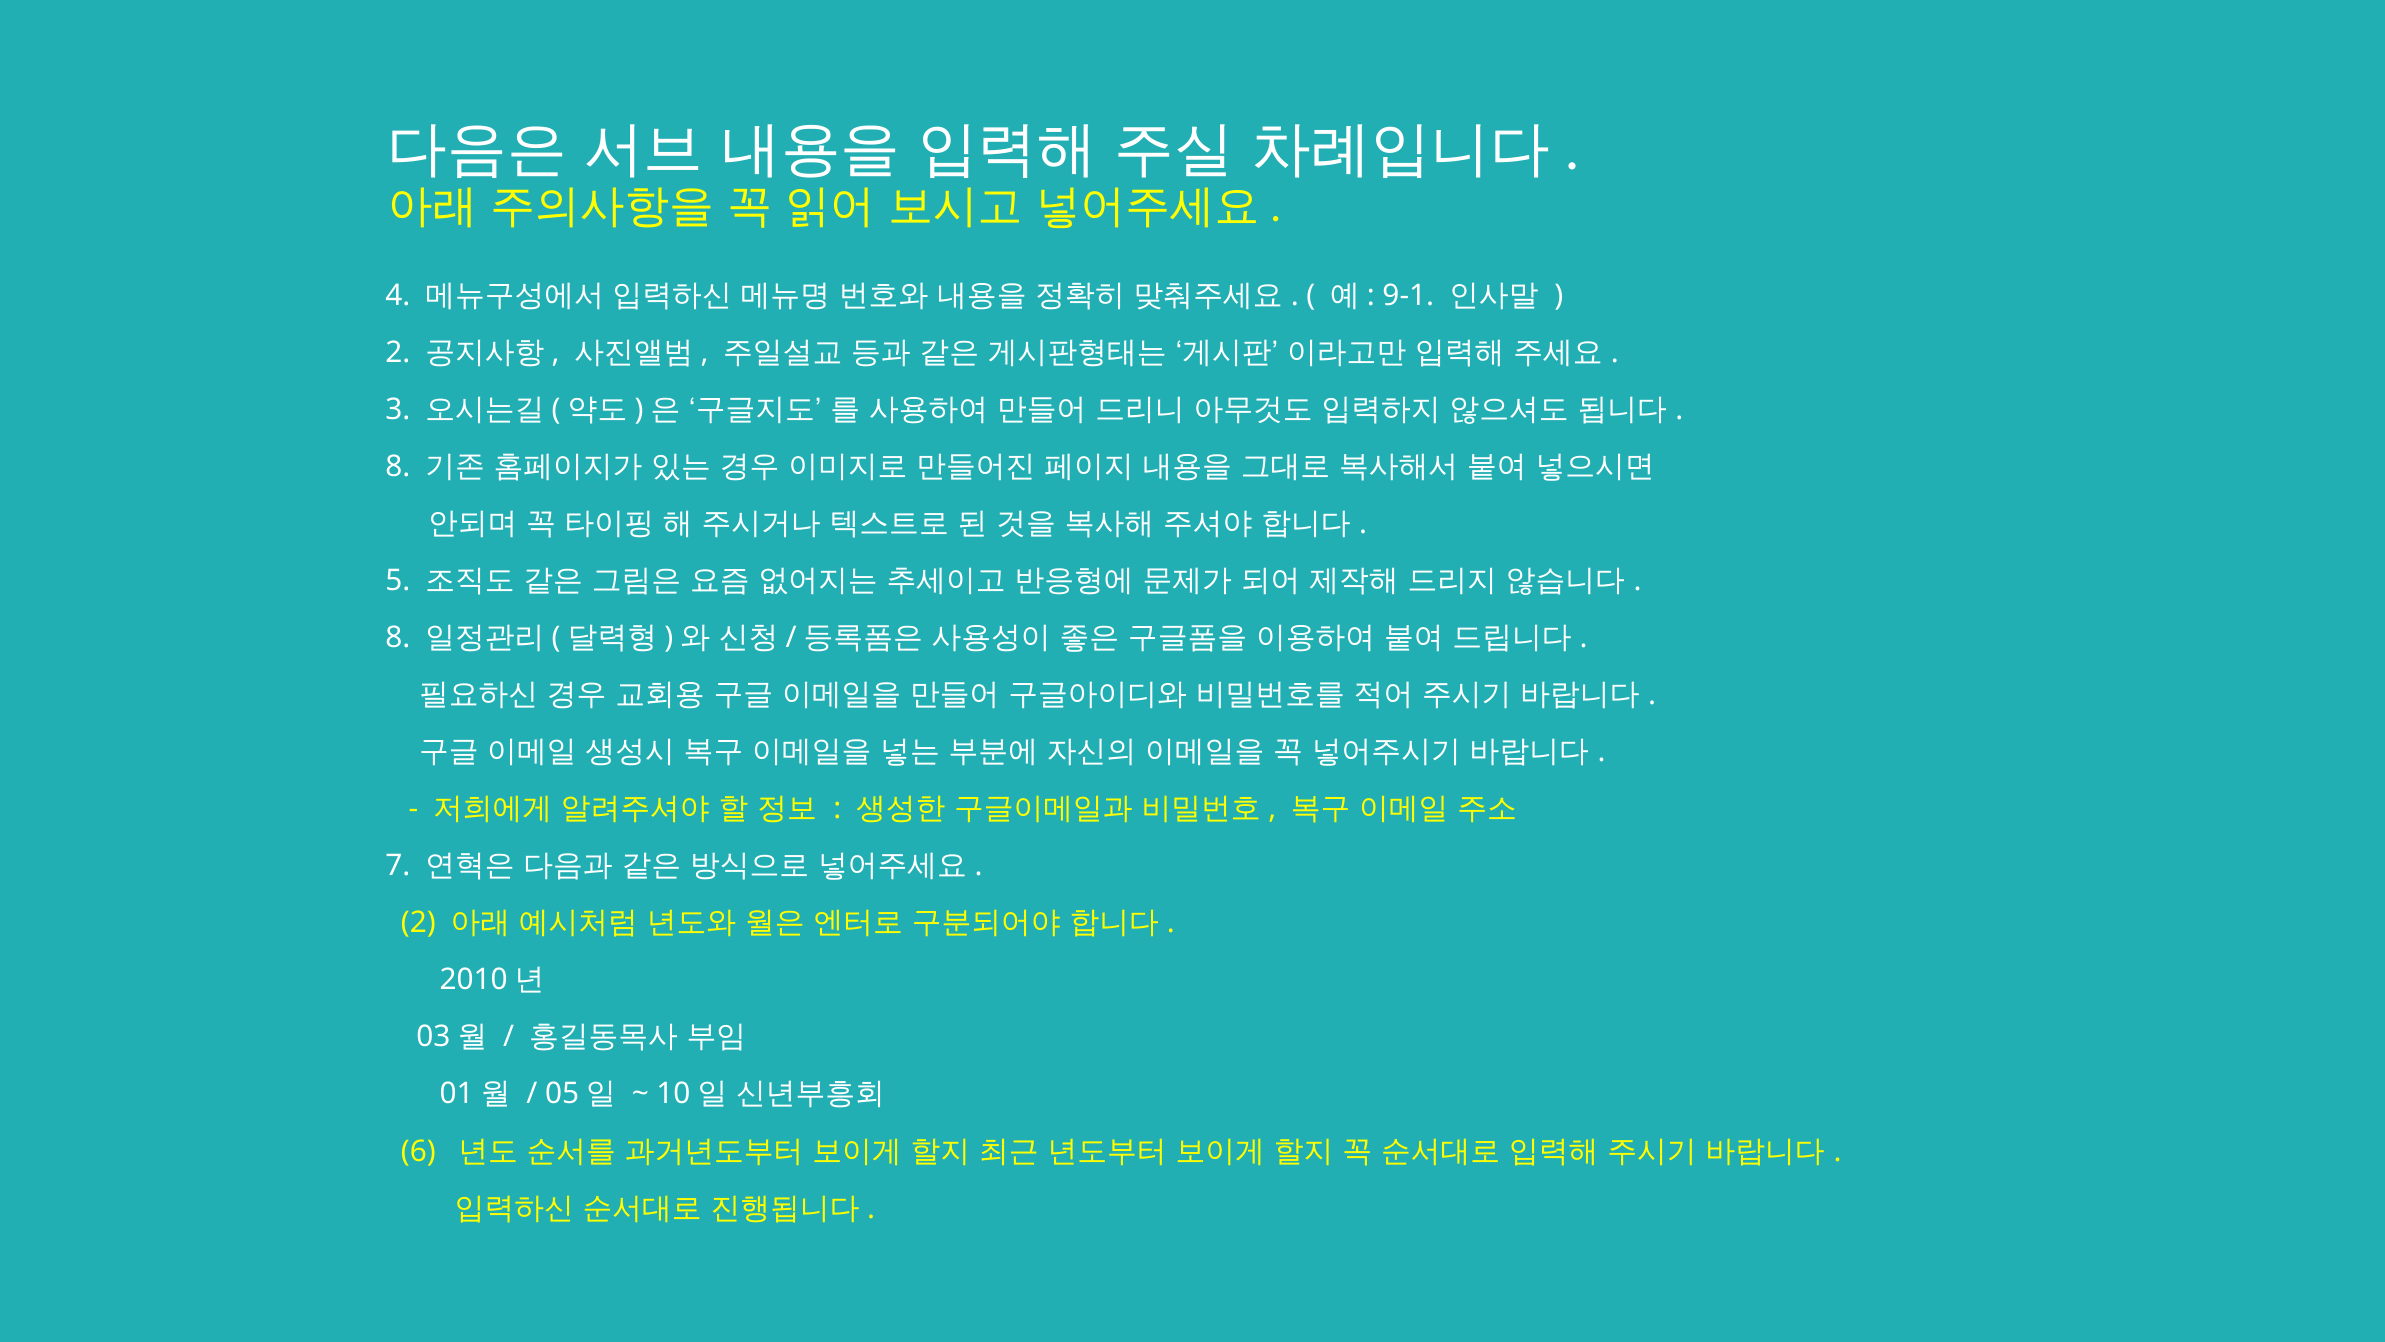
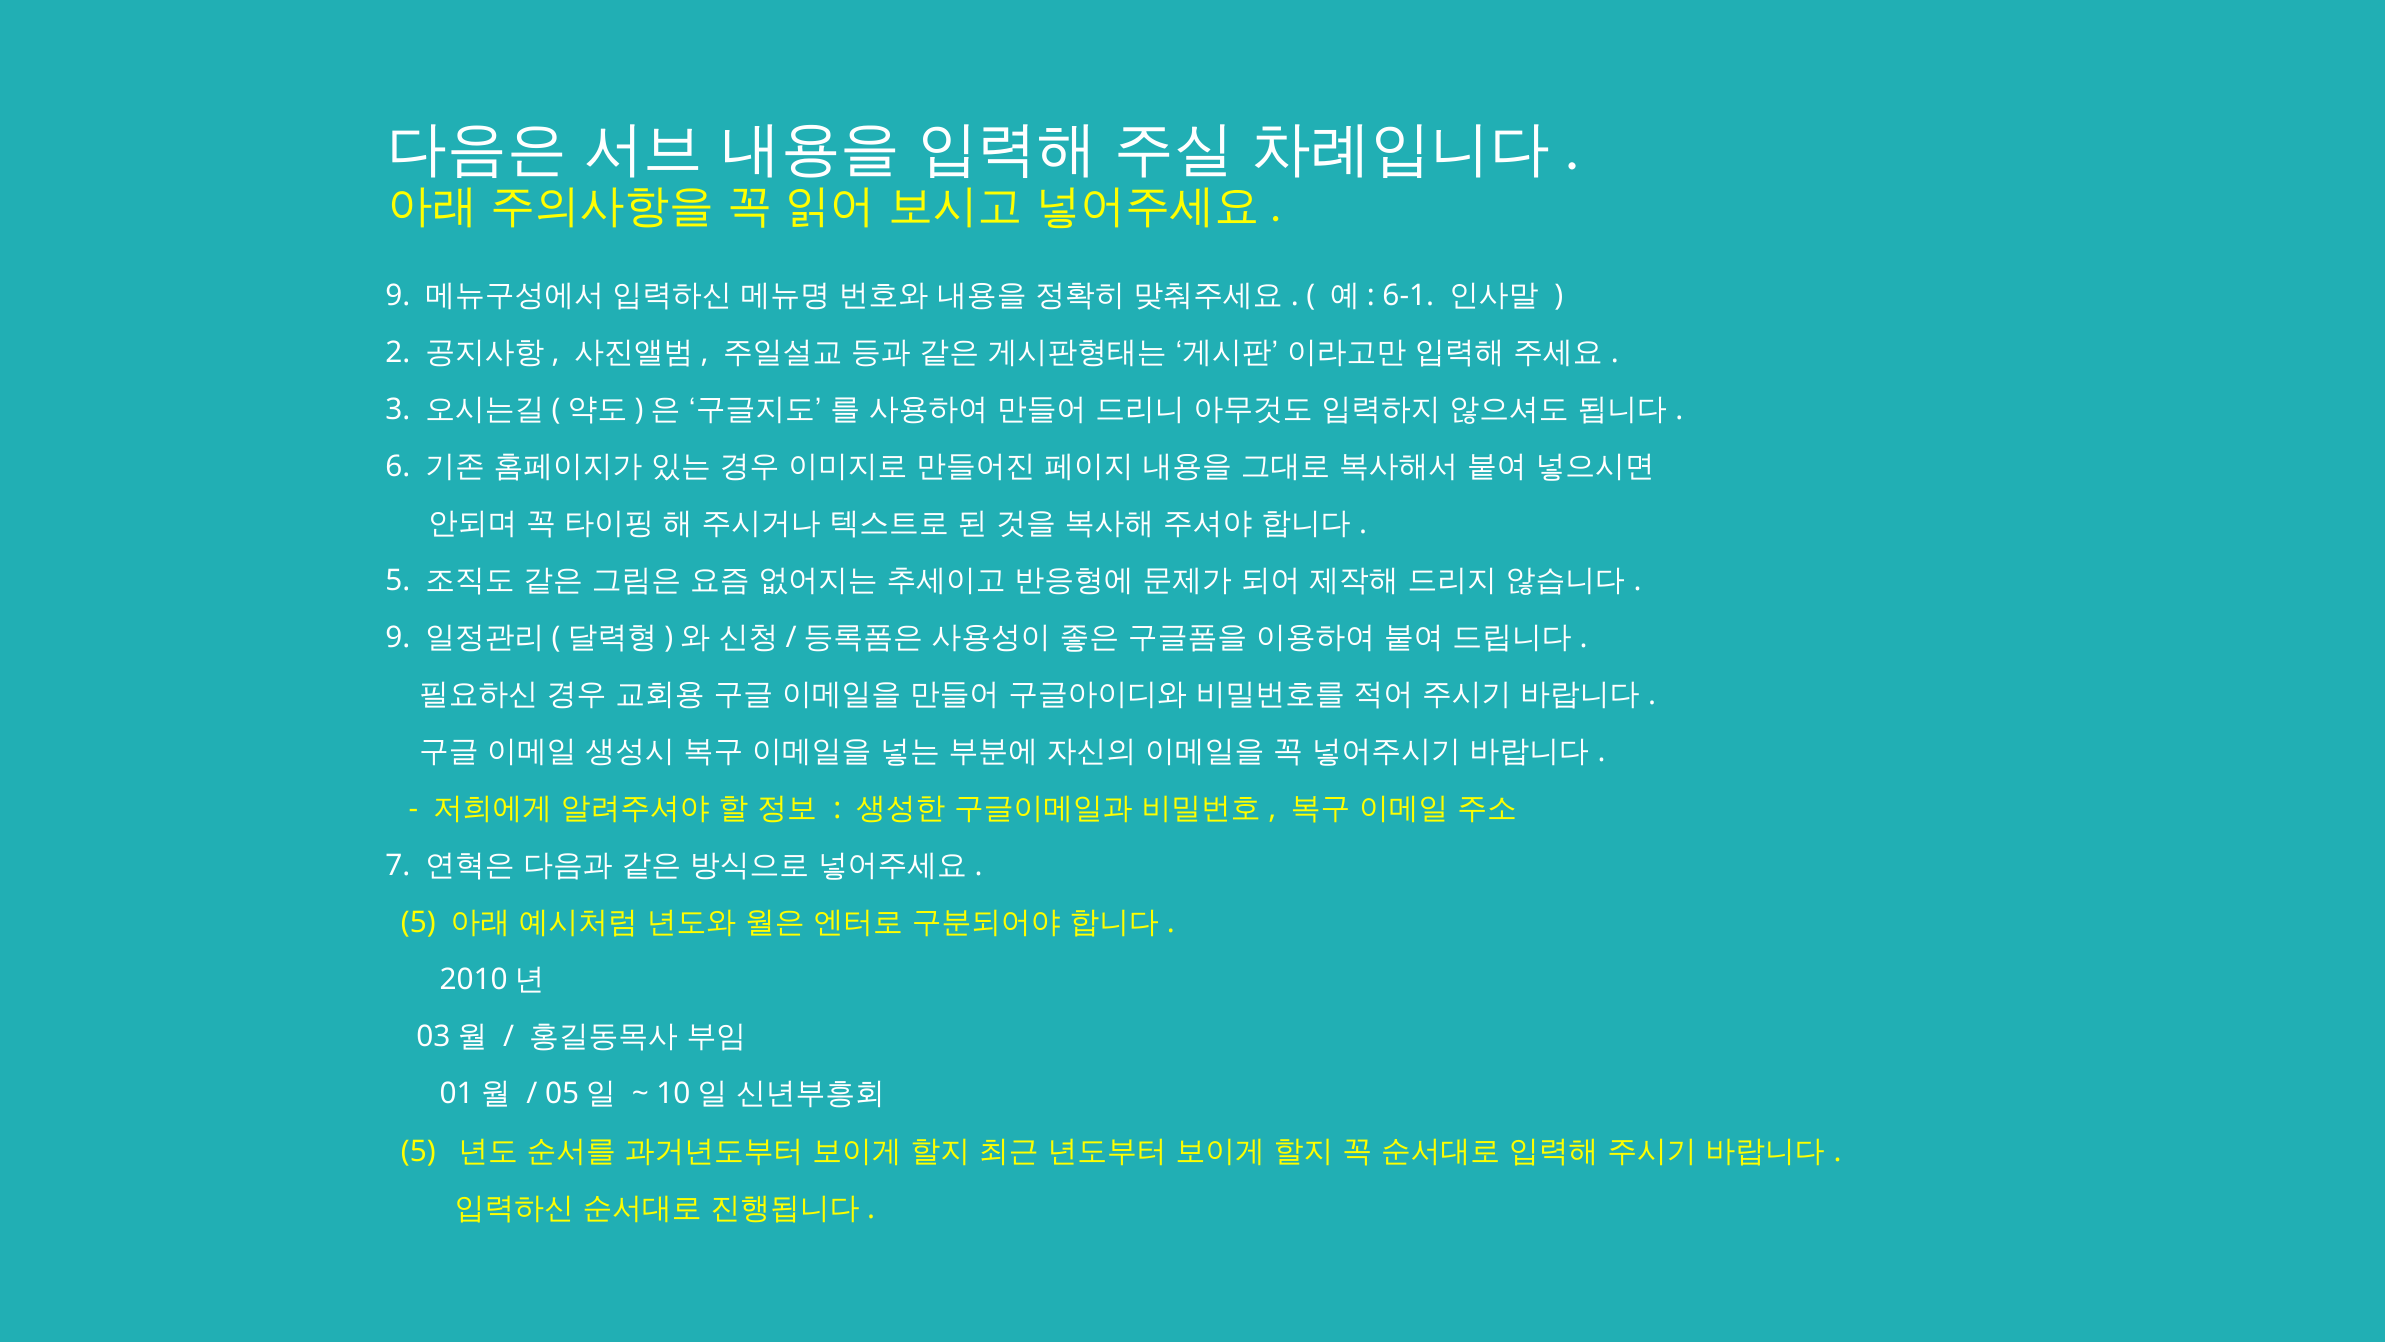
1 4: 4 -> 9
9-1: 9-1 -> 6-1
4 8: 8 -> 6
7 8: 8 -> 9
2 at (418, 923): 2 -> 5
6 at (418, 1151): 6 -> 5
